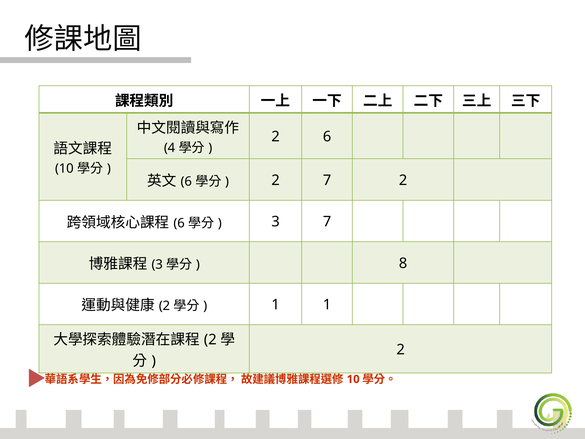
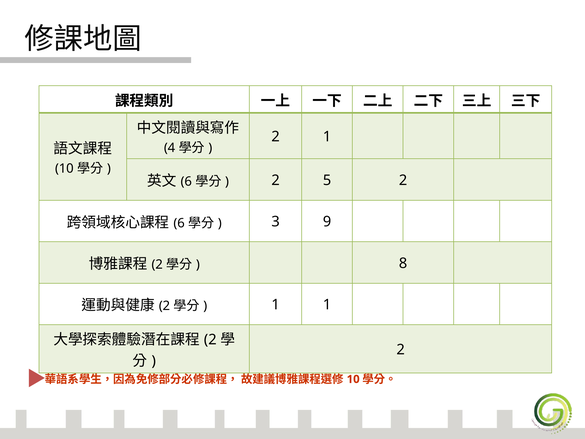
2 6: 6 -> 1
2 7: 7 -> 5
3 7: 7 -> 9
3 at (157, 264): 3 -> 2
